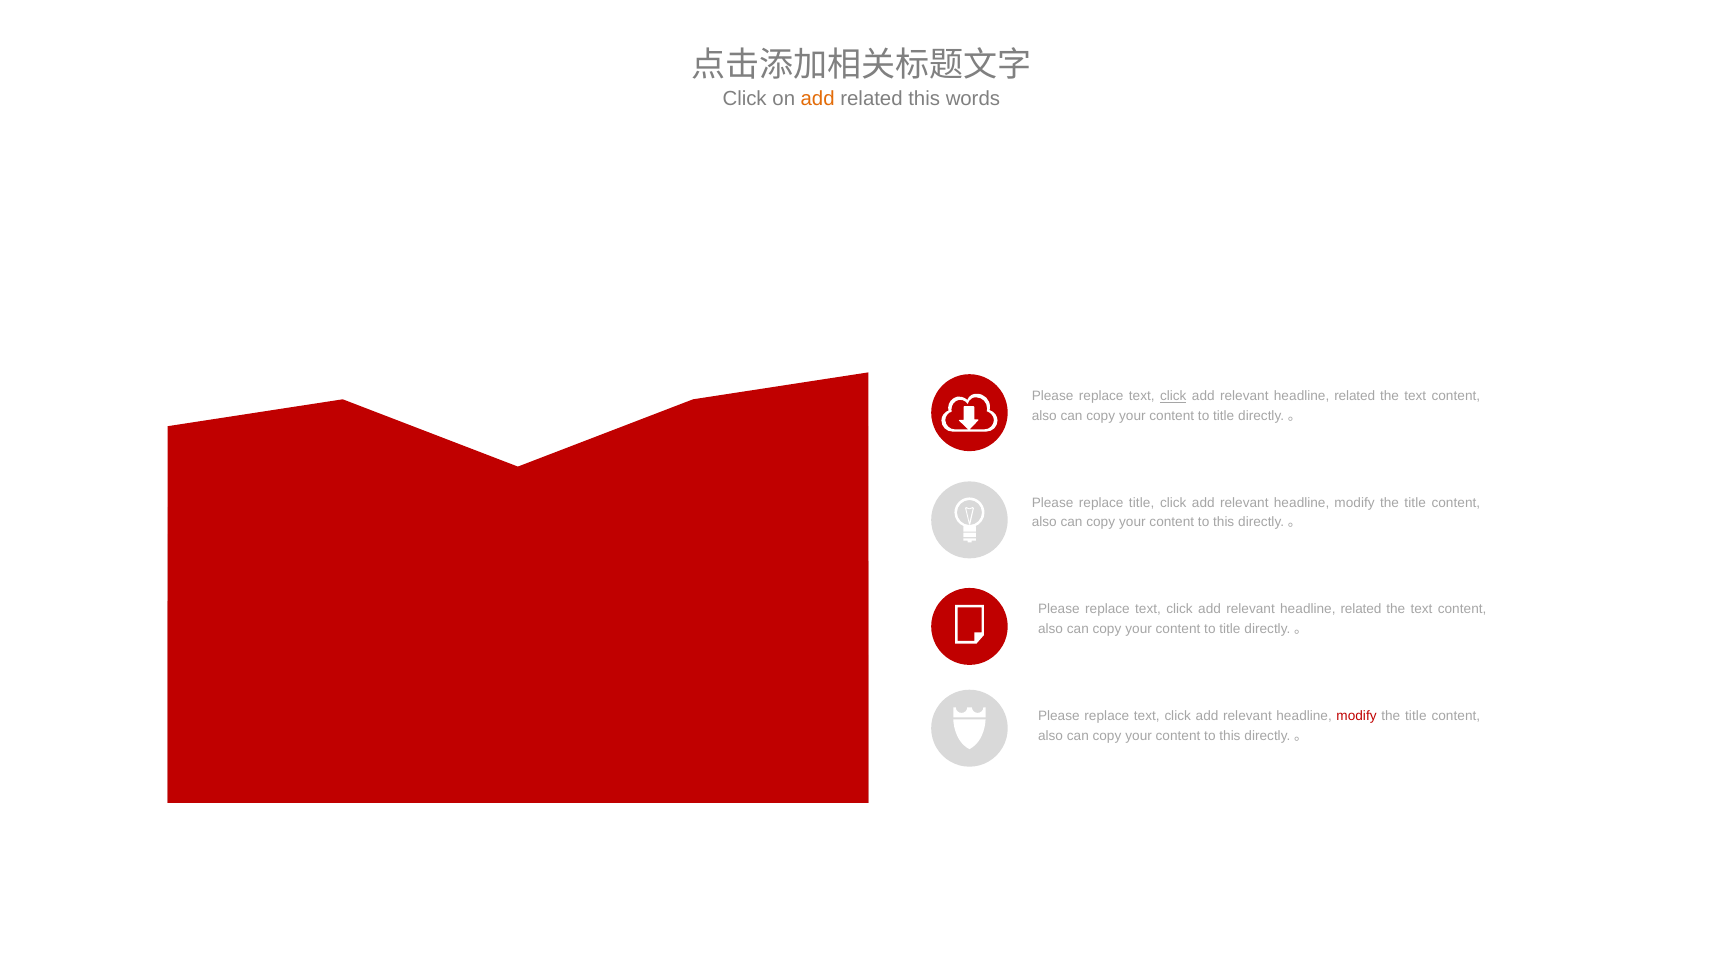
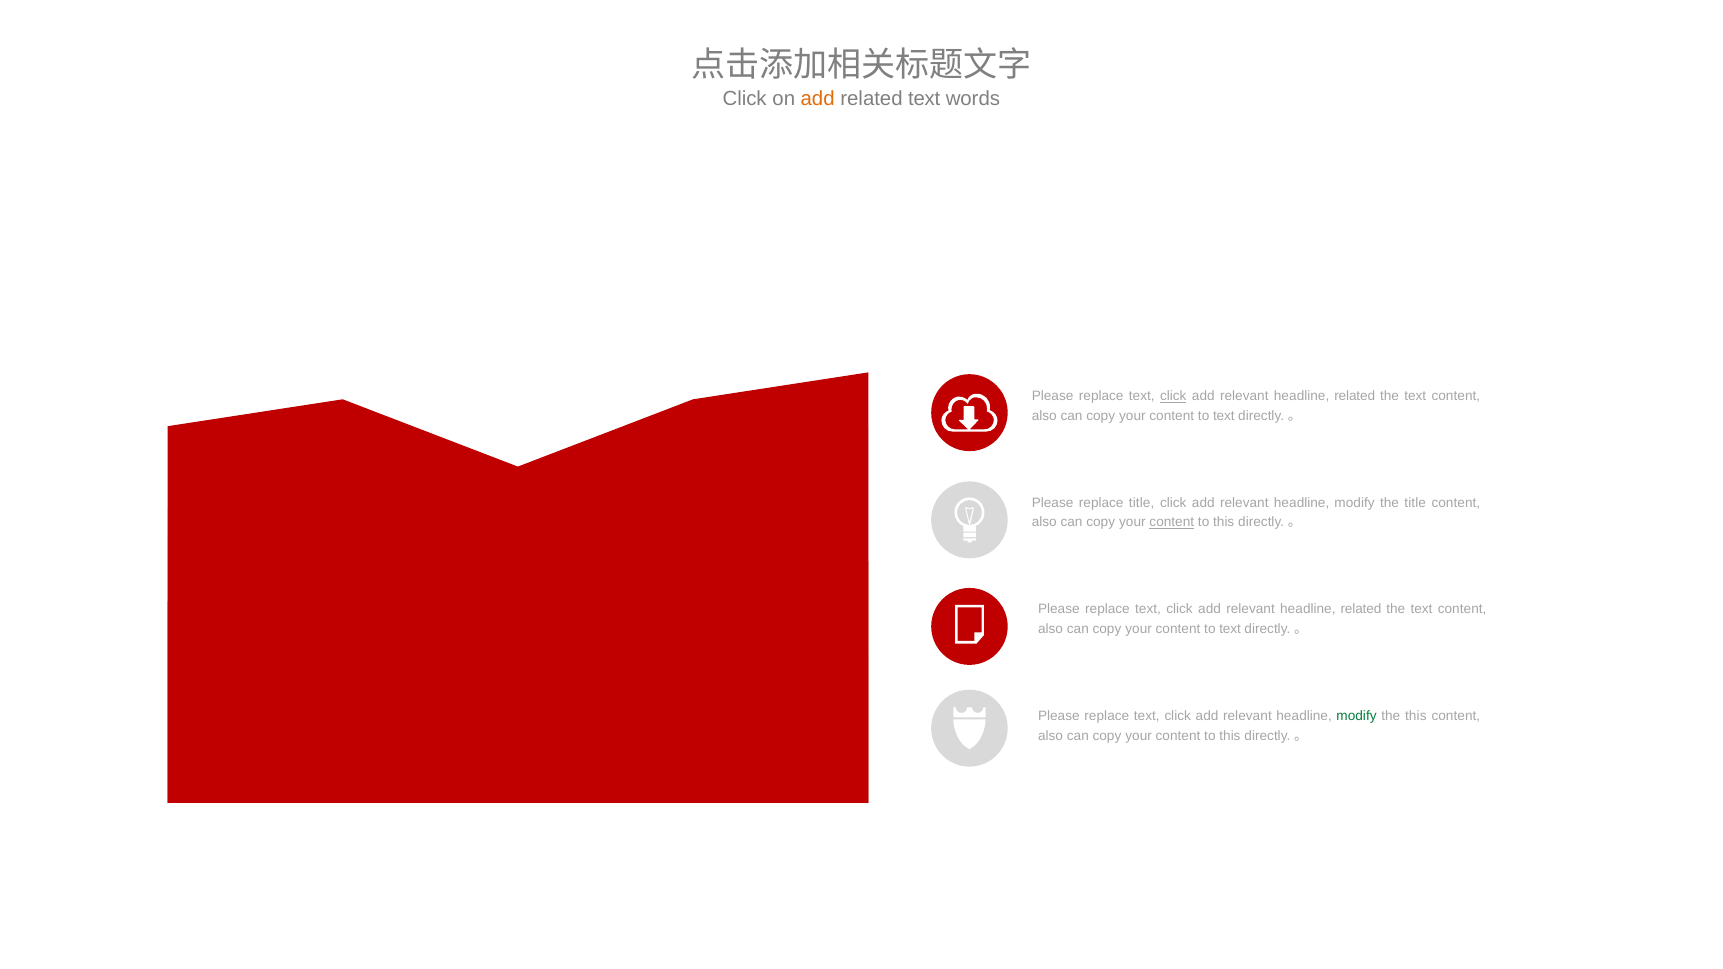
related this: this -> text
title at (1224, 416): title -> text
content at (1172, 522) underline: none -> present
title at (1230, 629): title -> text
modify at (1356, 716) colour: red -> green
title at (1416, 716): title -> this
